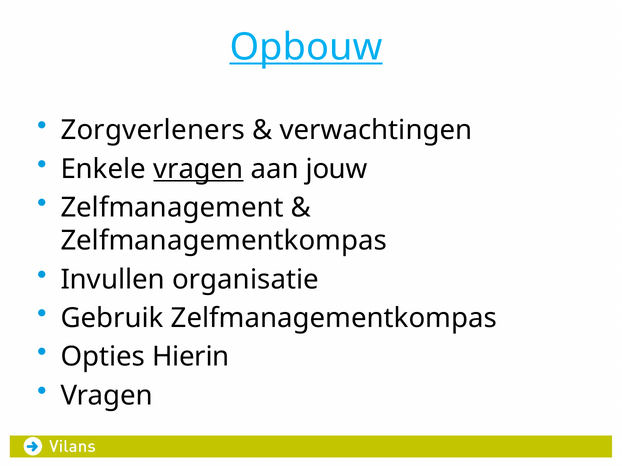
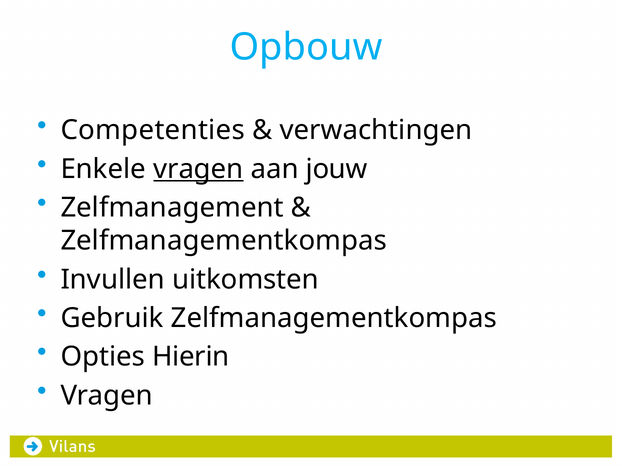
Opbouw underline: present -> none
Zorgverleners: Zorgverleners -> Competenties
organisatie: organisatie -> uitkomsten
